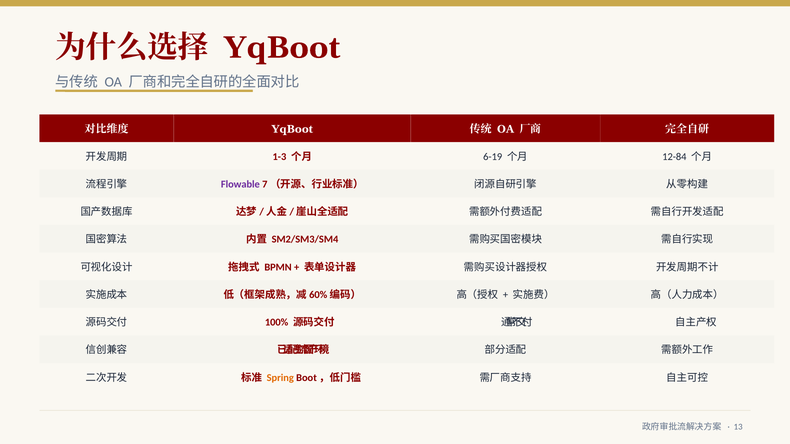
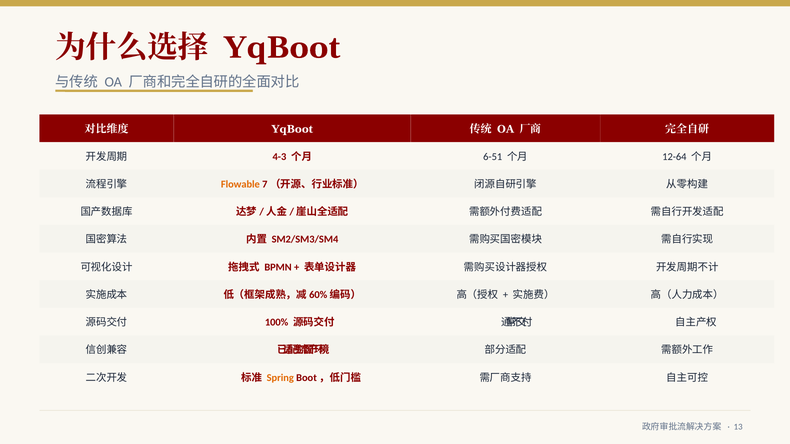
1-3: 1-3 -> 4-3
6-19: 6-19 -> 6-51
12-84: 12-84 -> 12-64
Flowable colour: purple -> orange
